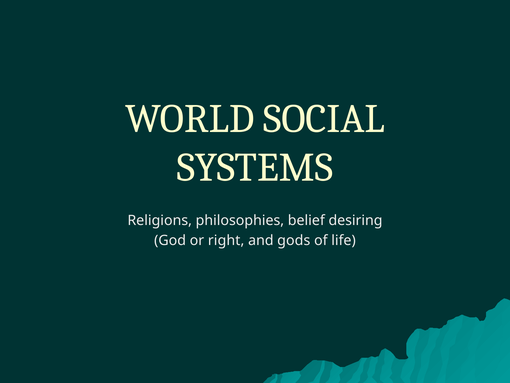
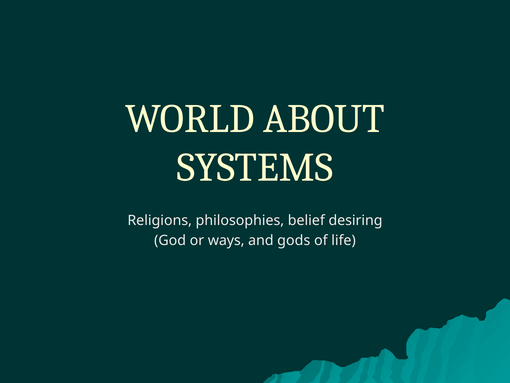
SOCIAL: SOCIAL -> ABOUT
right: right -> ways
